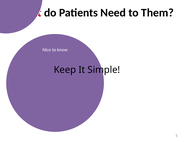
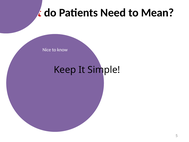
Them: Them -> Mean
